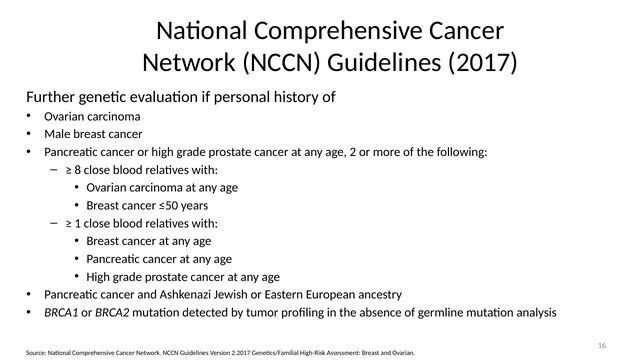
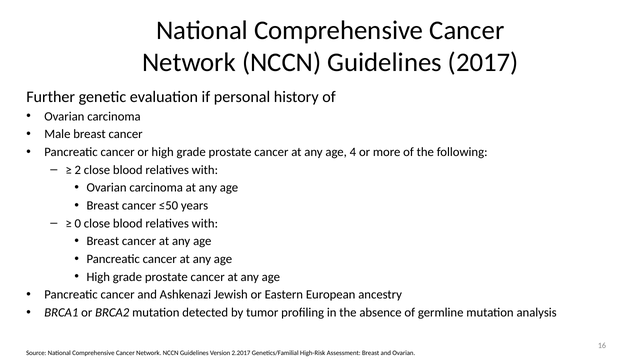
2: 2 -> 4
8: 8 -> 2
1: 1 -> 0
